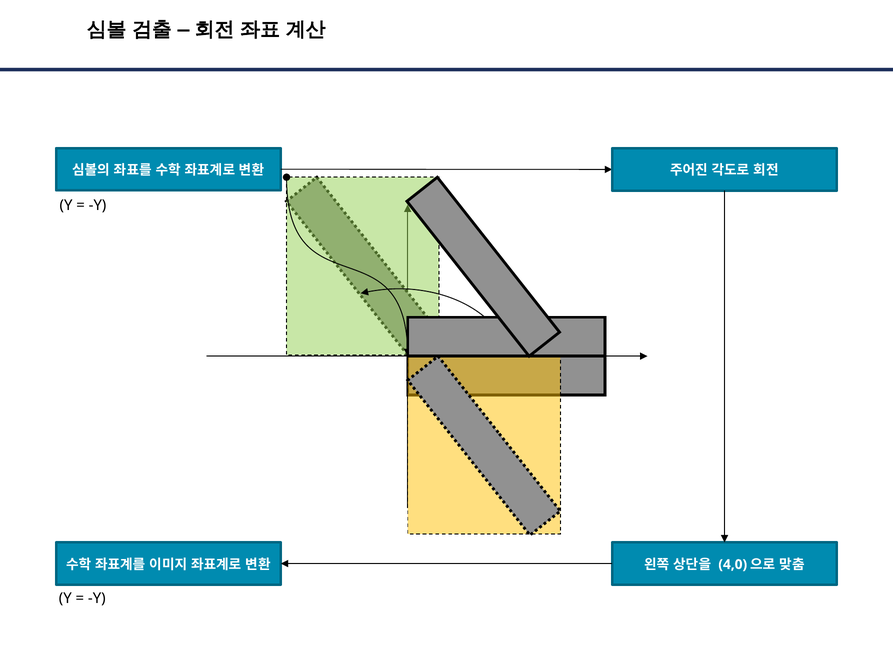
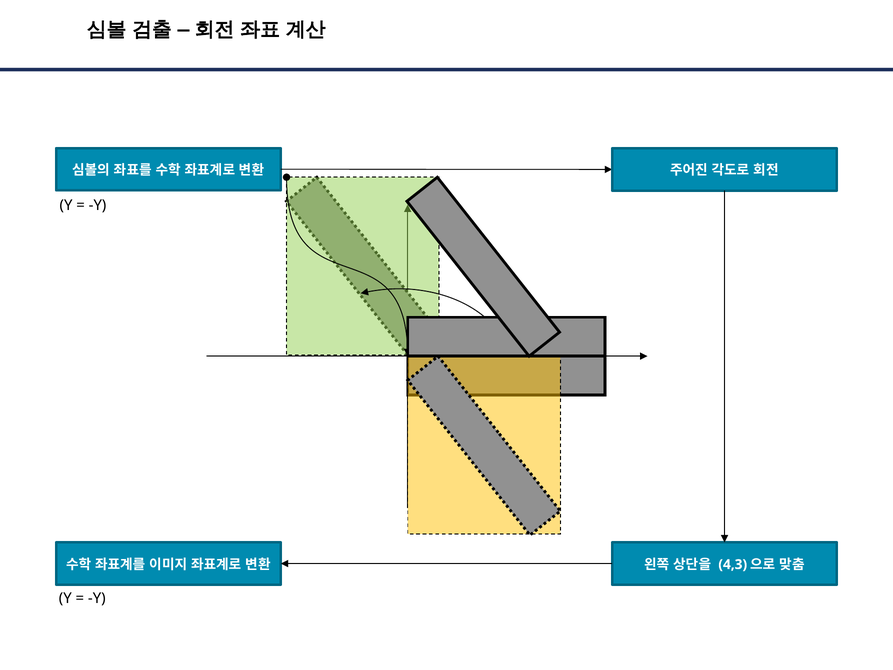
4,0: 4,0 -> 4,3
